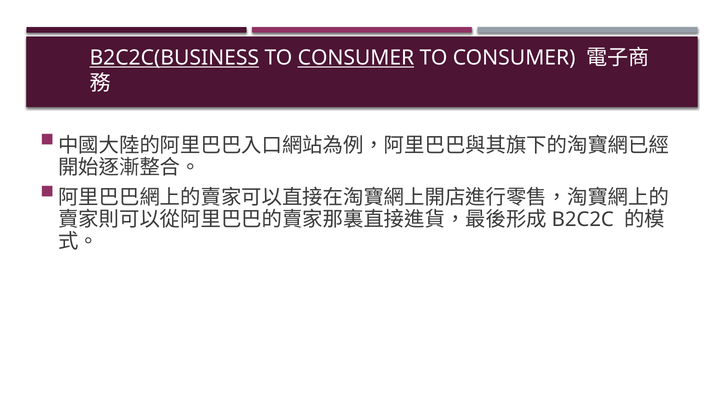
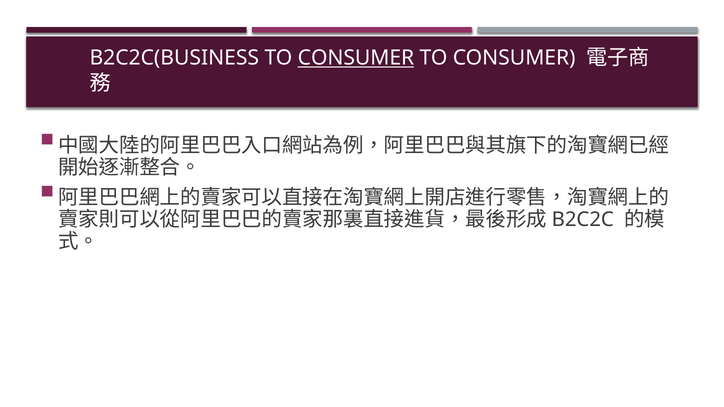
B2C2C(BUSINESS underline: present -> none
